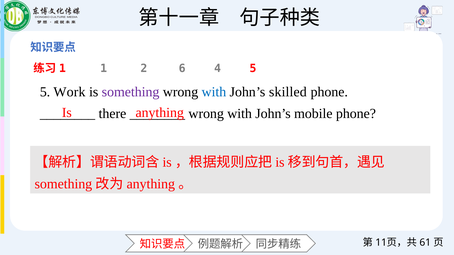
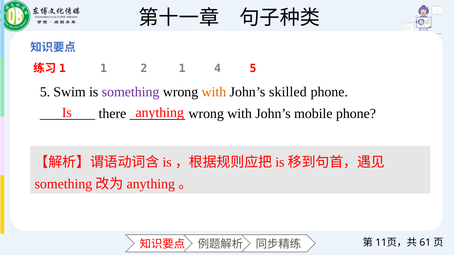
2 6: 6 -> 1
Work: Work -> Swim
with at (214, 92) colour: blue -> orange
